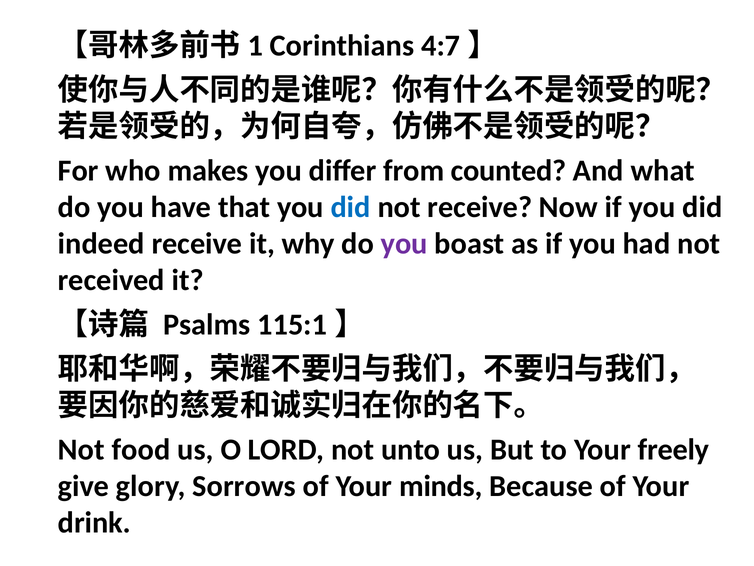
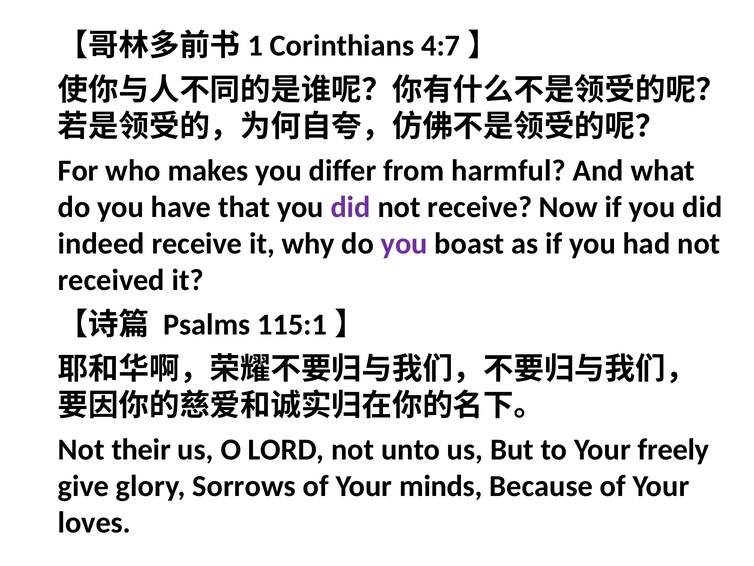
counted: counted -> harmful
did at (351, 207) colour: blue -> purple
food: food -> their
drink: drink -> loves
